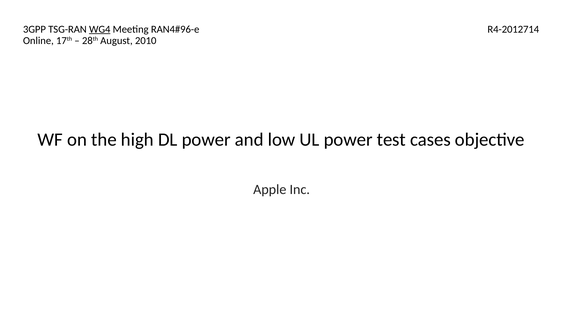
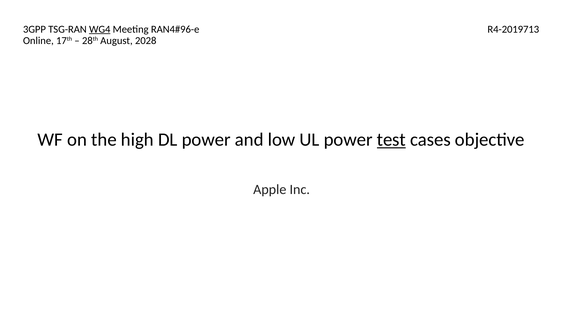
R4-2012714: R4-2012714 -> R4-2019713
2010: 2010 -> 2028
test underline: none -> present
